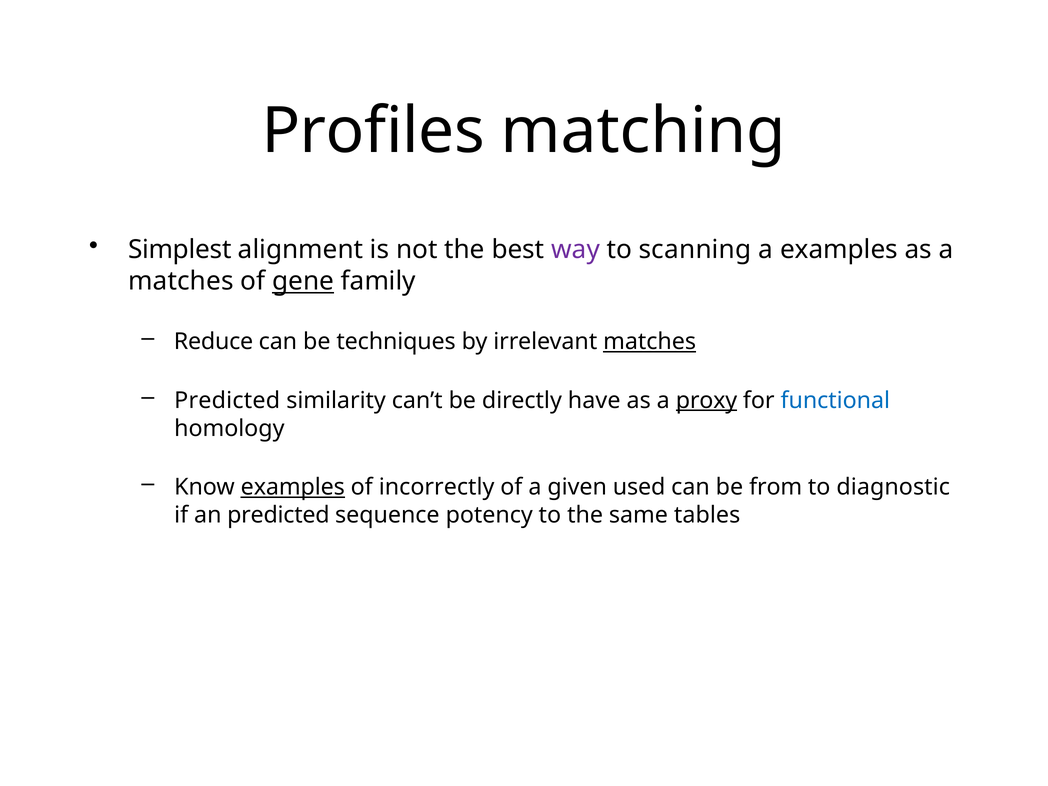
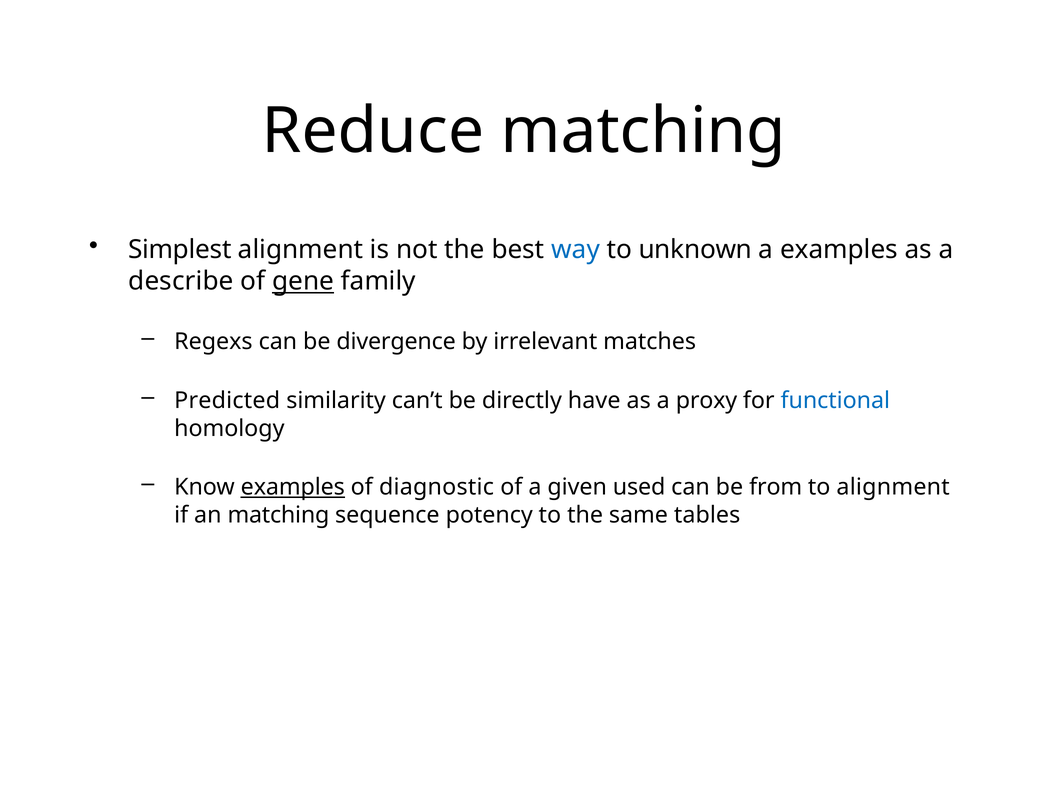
Profiles: Profiles -> Reduce
way colour: purple -> blue
scanning: scanning -> unknown
matches at (181, 281): matches -> describe
Reduce: Reduce -> Regexs
techniques: techniques -> divergence
matches at (650, 342) underline: present -> none
proxy underline: present -> none
incorrectly: incorrectly -> diagnostic
to diagnostic: diagnostic -> alignment
an predicted: predicted -> matching
